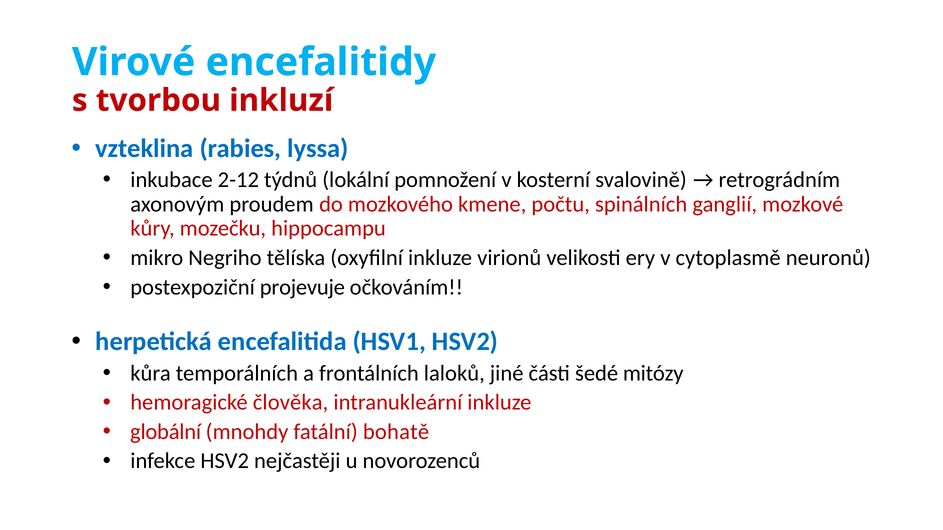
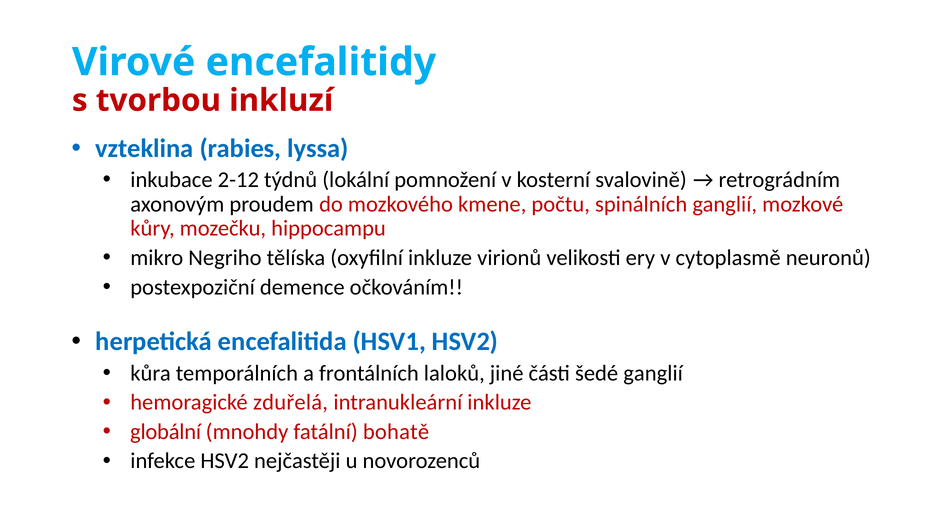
projevuje: projevuje -> demence
šedé mitózy: mitózy -> ganglií
člověka: člověka -> zduřelá
